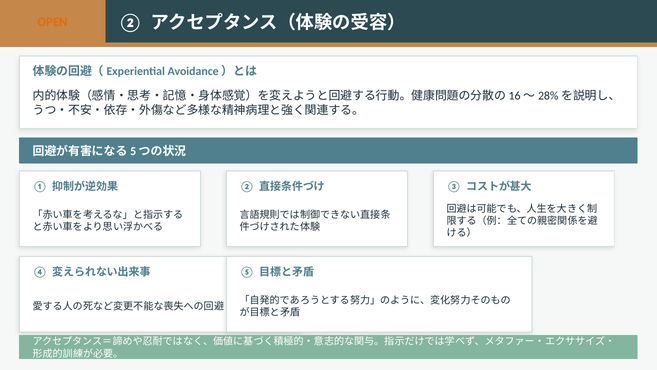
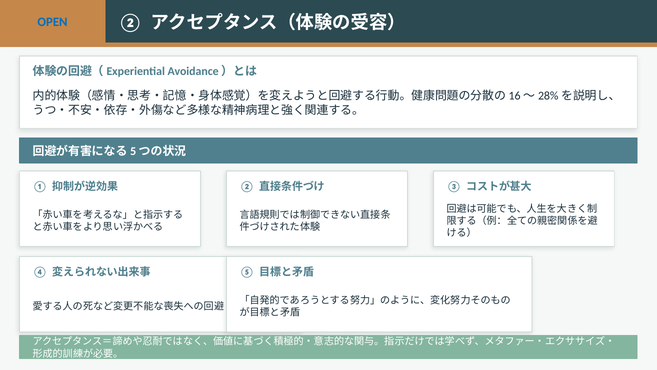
OPEN colour: orange -> blue
